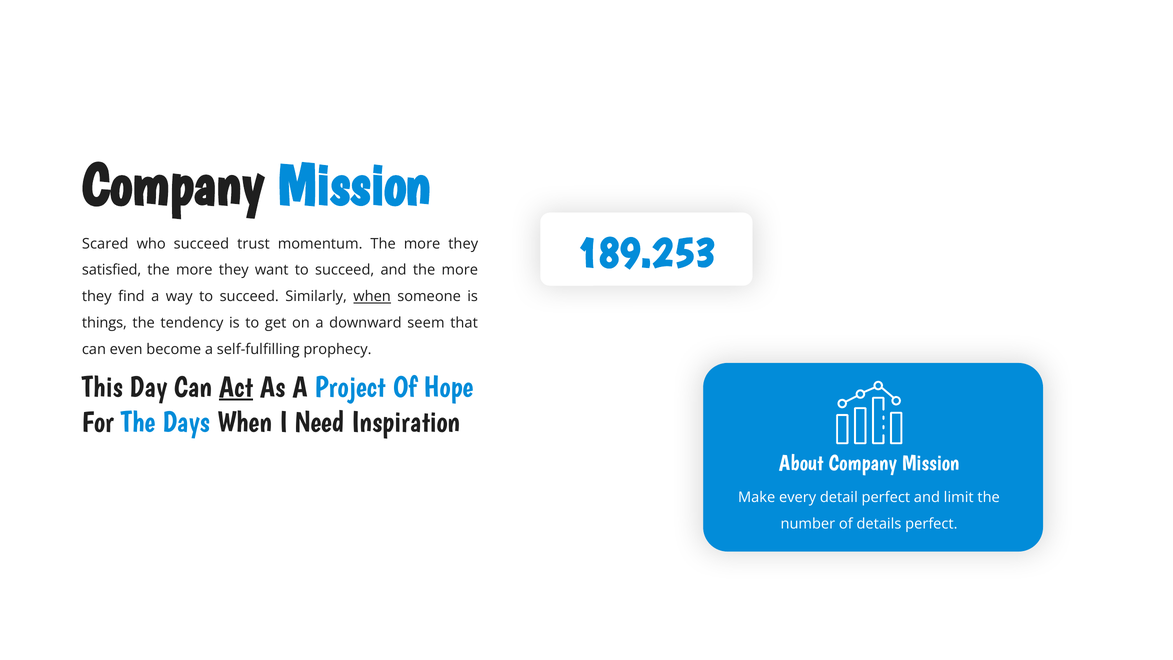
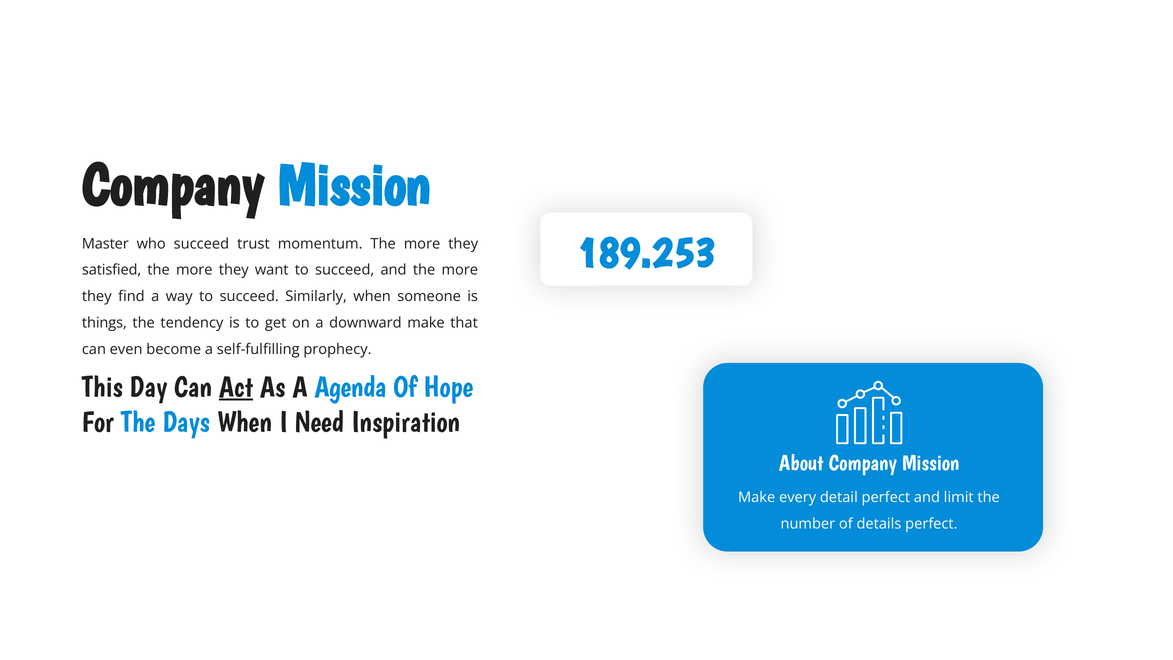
Scared: Scared -> Master
when at (372, 296) underline: present -> none
downward seem: seem -> make
Project: Project -> Agenda
